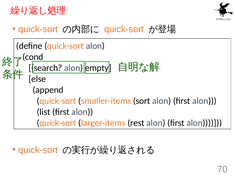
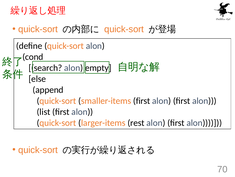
smaller-items sort: sort -> first
